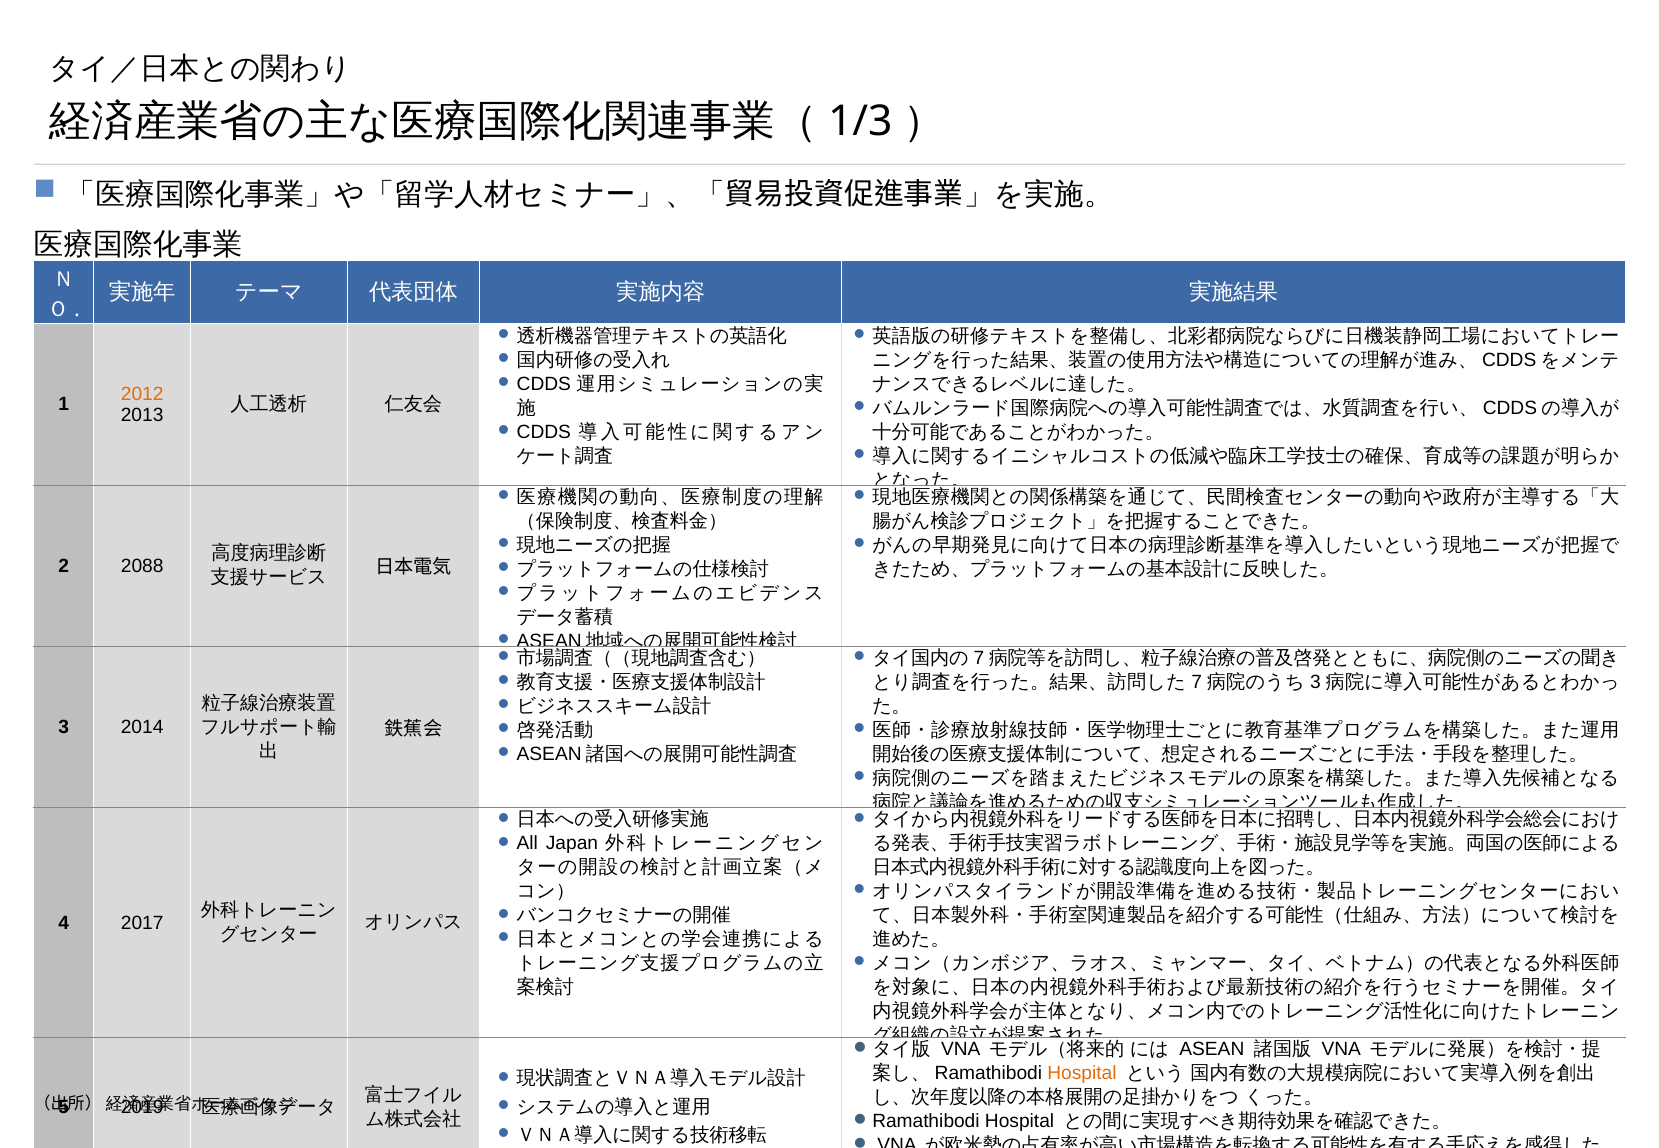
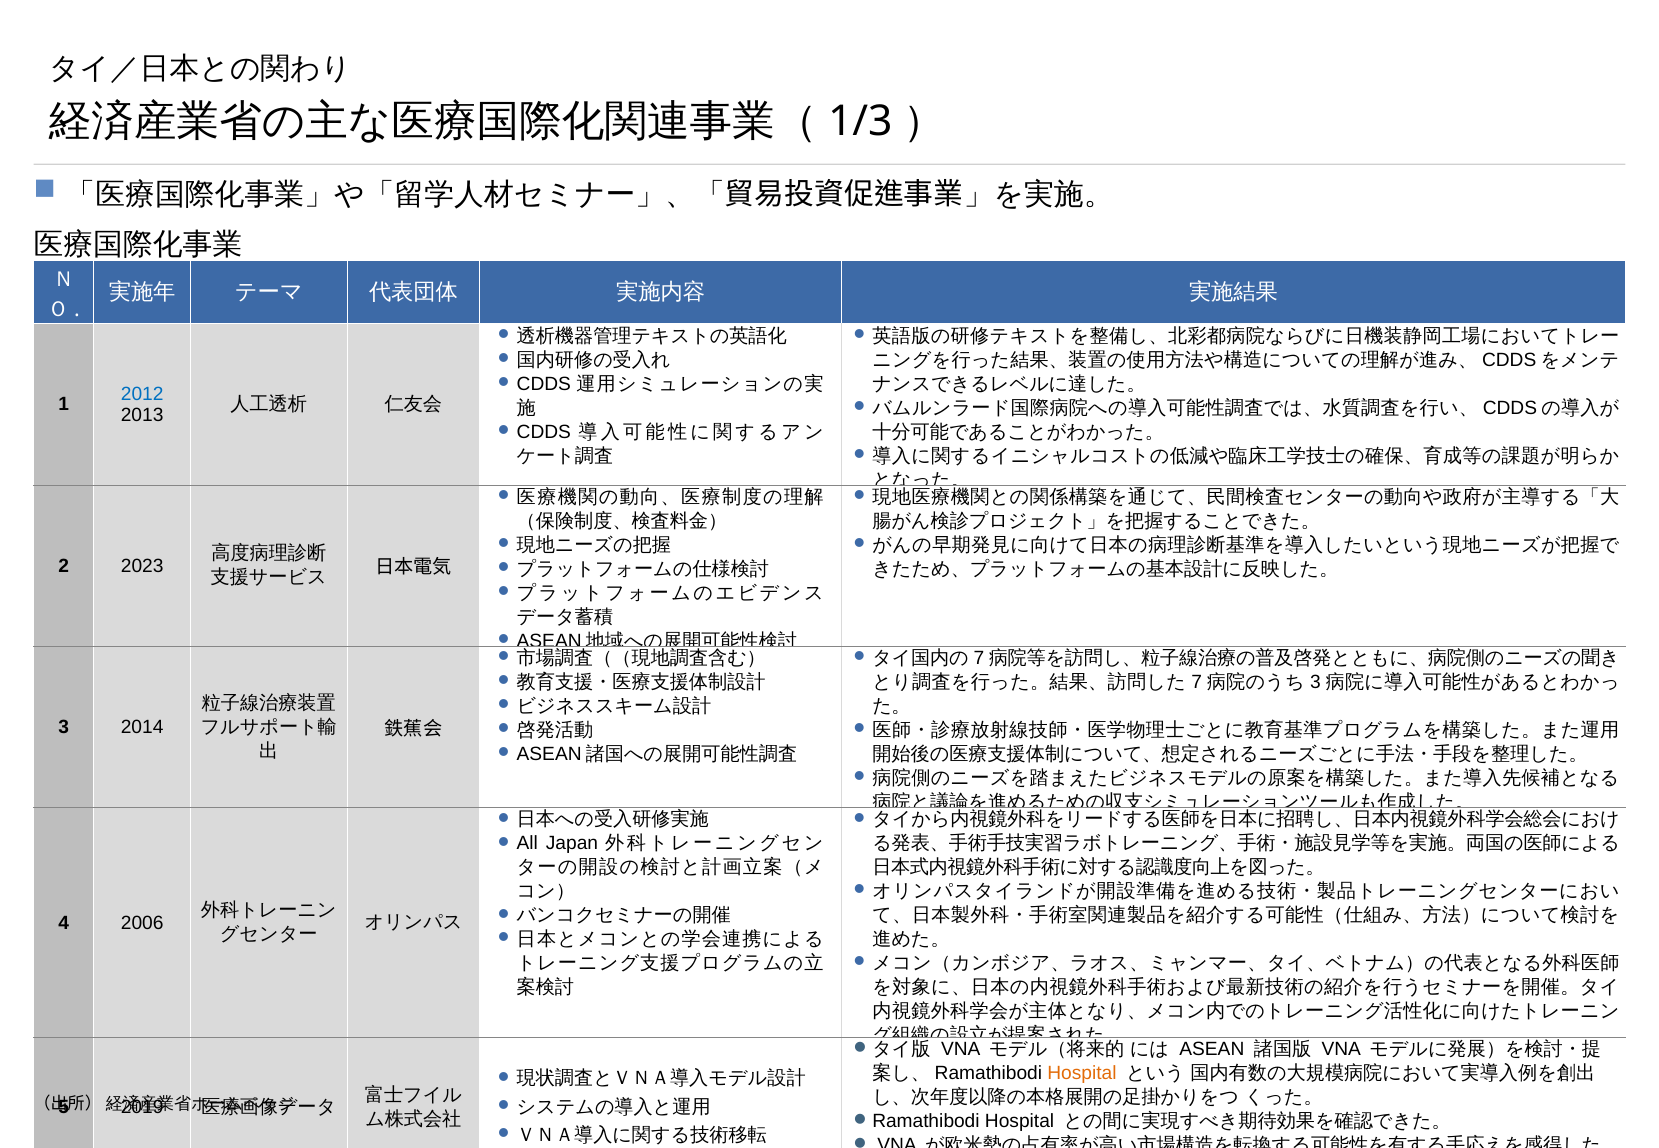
2012 colour: orange -> blue
2088: 2088 -> 2023
2017: 2017 -> 2006
